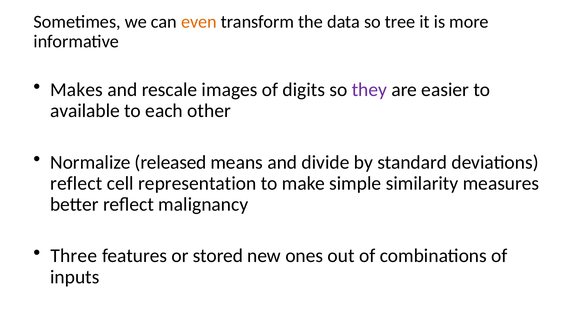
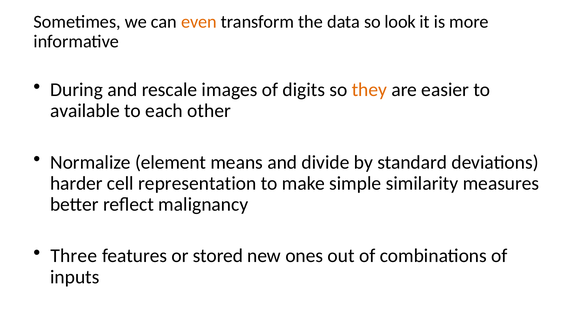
tree: tree -> look
Makes: Makes -> During
they colour: purple -> orange
released: released -> element
reflect at (76, 183): reflect -> harder
